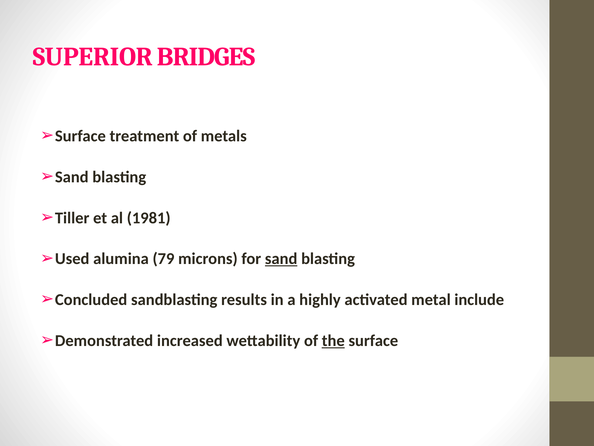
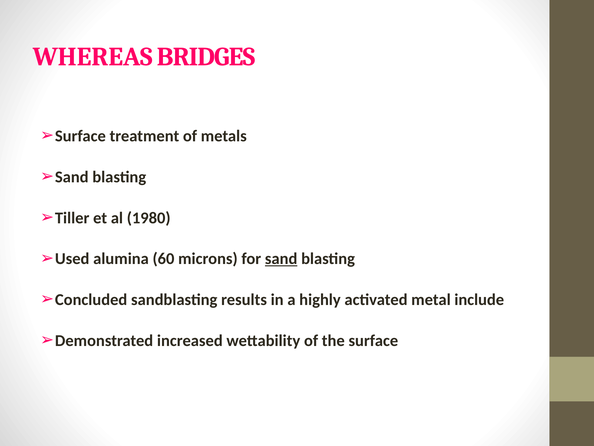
SUPERIOR: SUPERIOR -> WHEREAS
1981: 1981 -> 1980
79: 79 -> 60
the underline: present -> none
